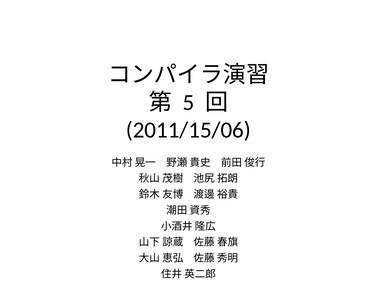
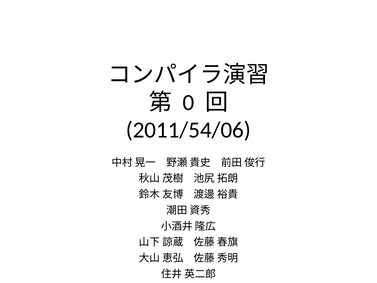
5: 5 -> 0
2011/15/06: 2011/15/06 -> 2011/54/06
